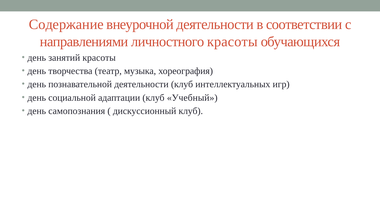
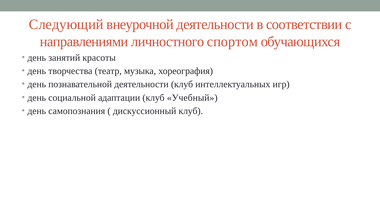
Содержание: Содержание -> Следующий
личностного красоты: красоты -> спортом
